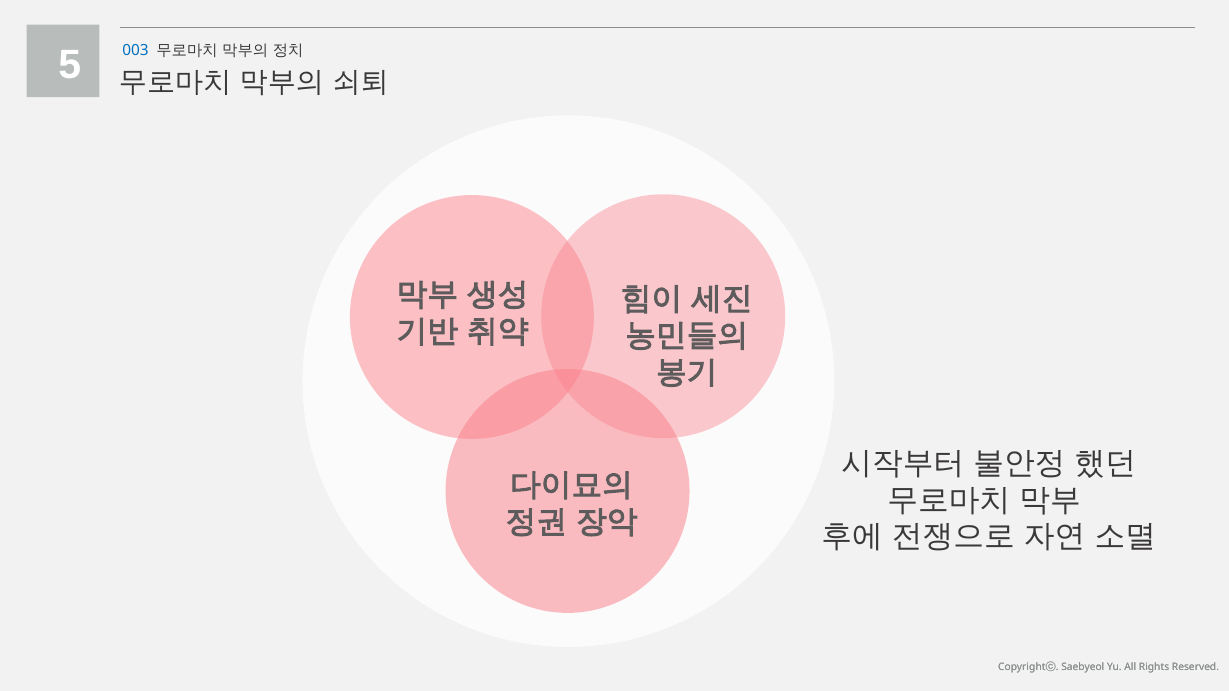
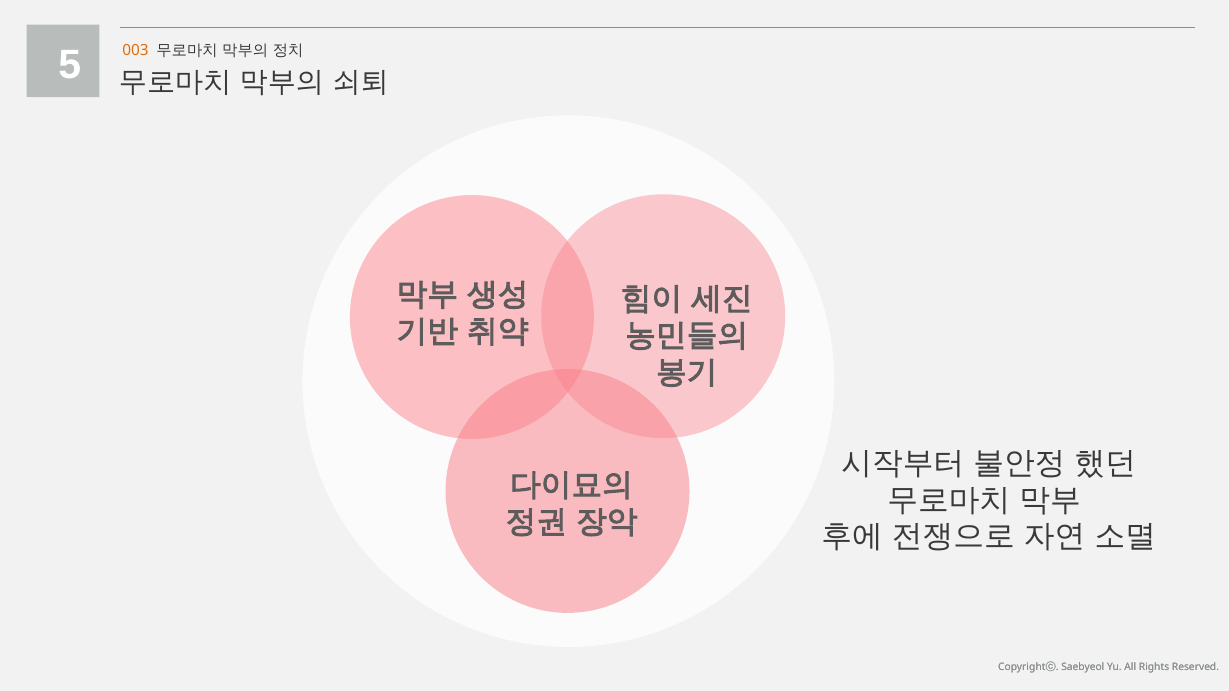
003 colour: blue -> orange
